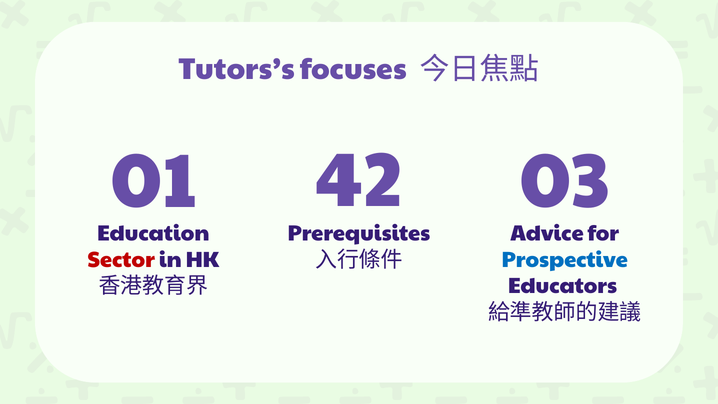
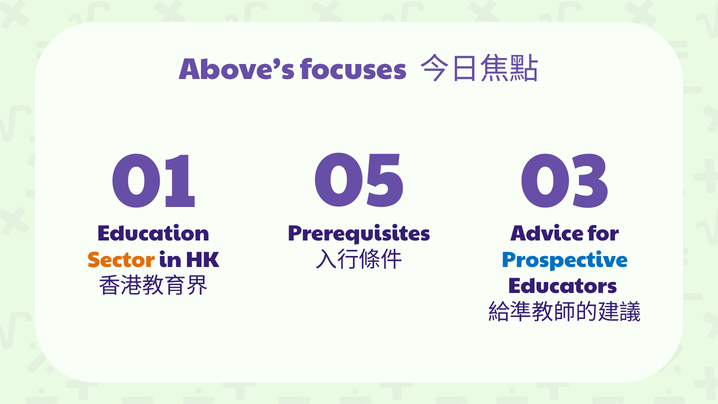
Tutors’s: Tutors’s -> Above’s
42: 42 -> 05
Sector colour: red -> orange
